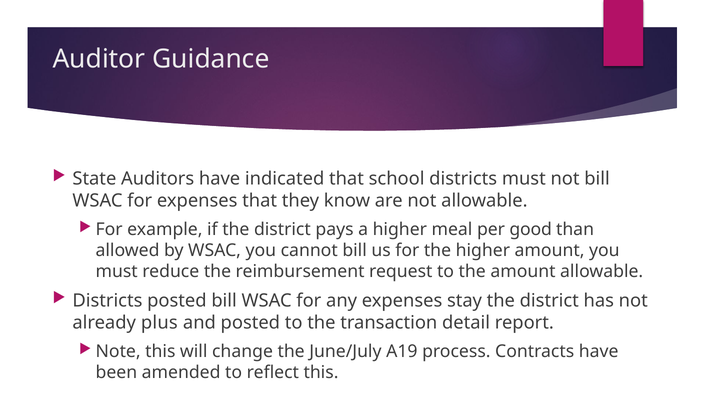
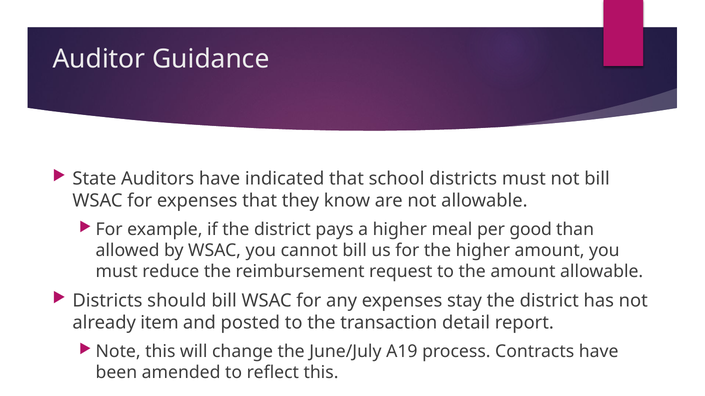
Districts posted: posted -> should
plus: plus -> item
